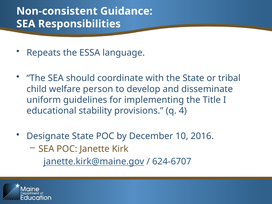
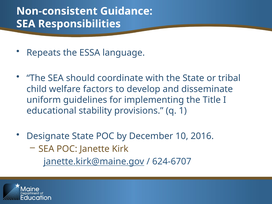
person: person -> factors
4: 4 -> 1
